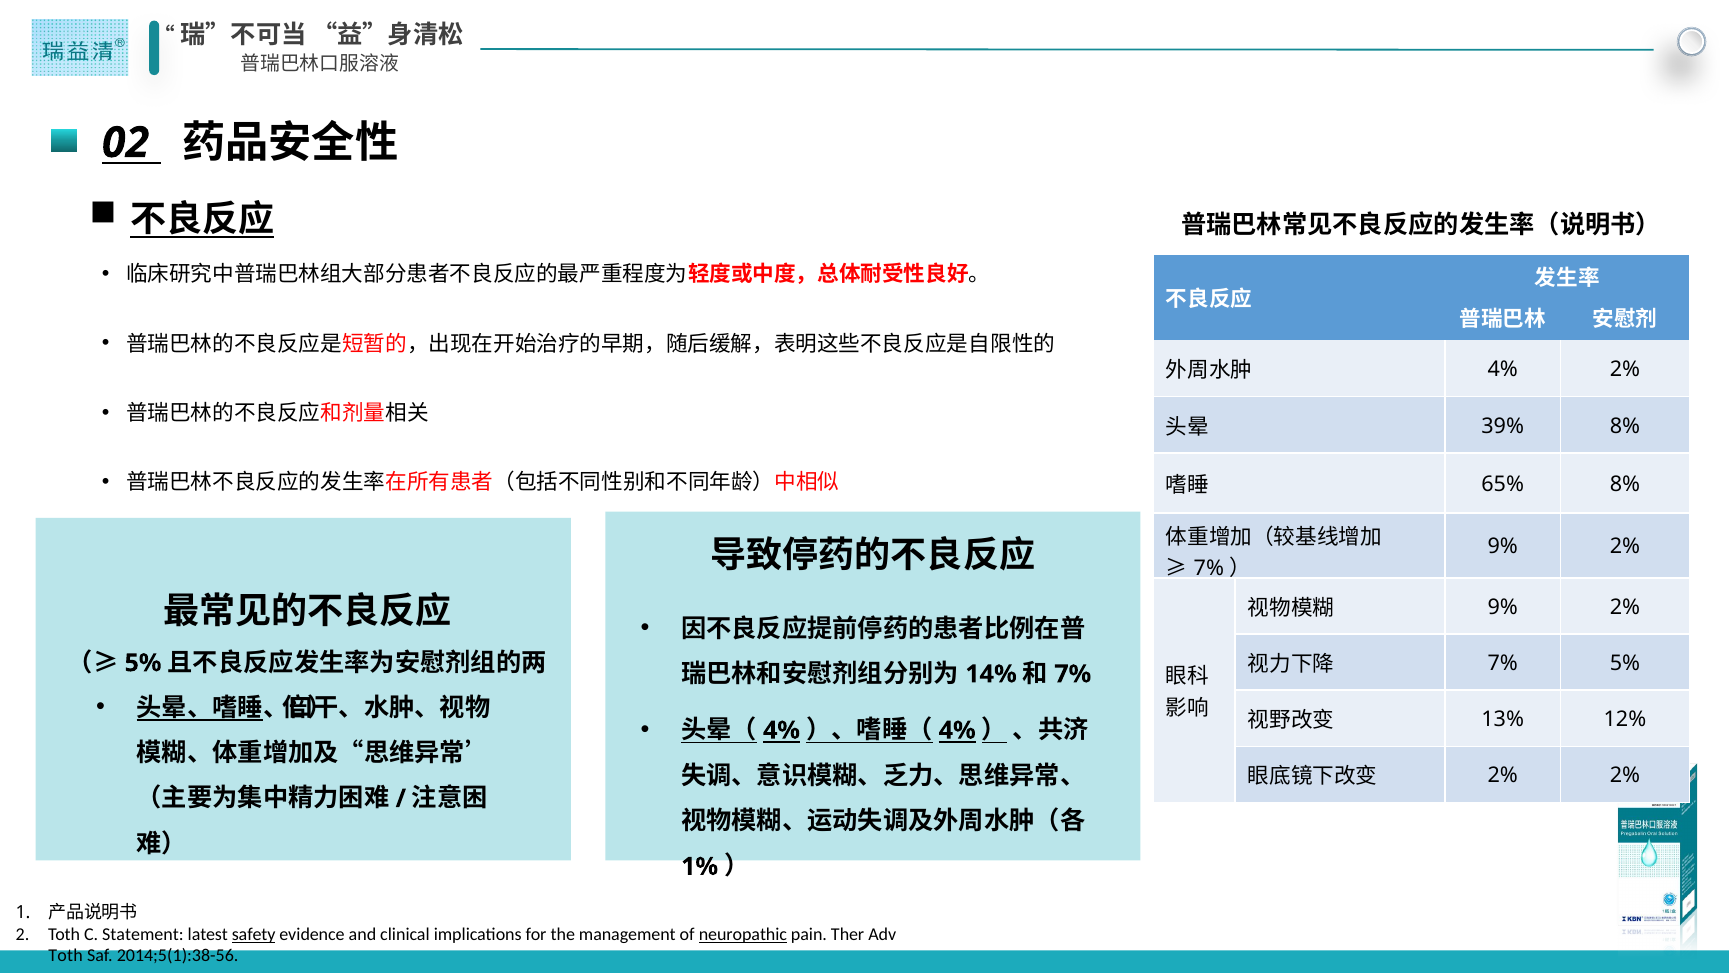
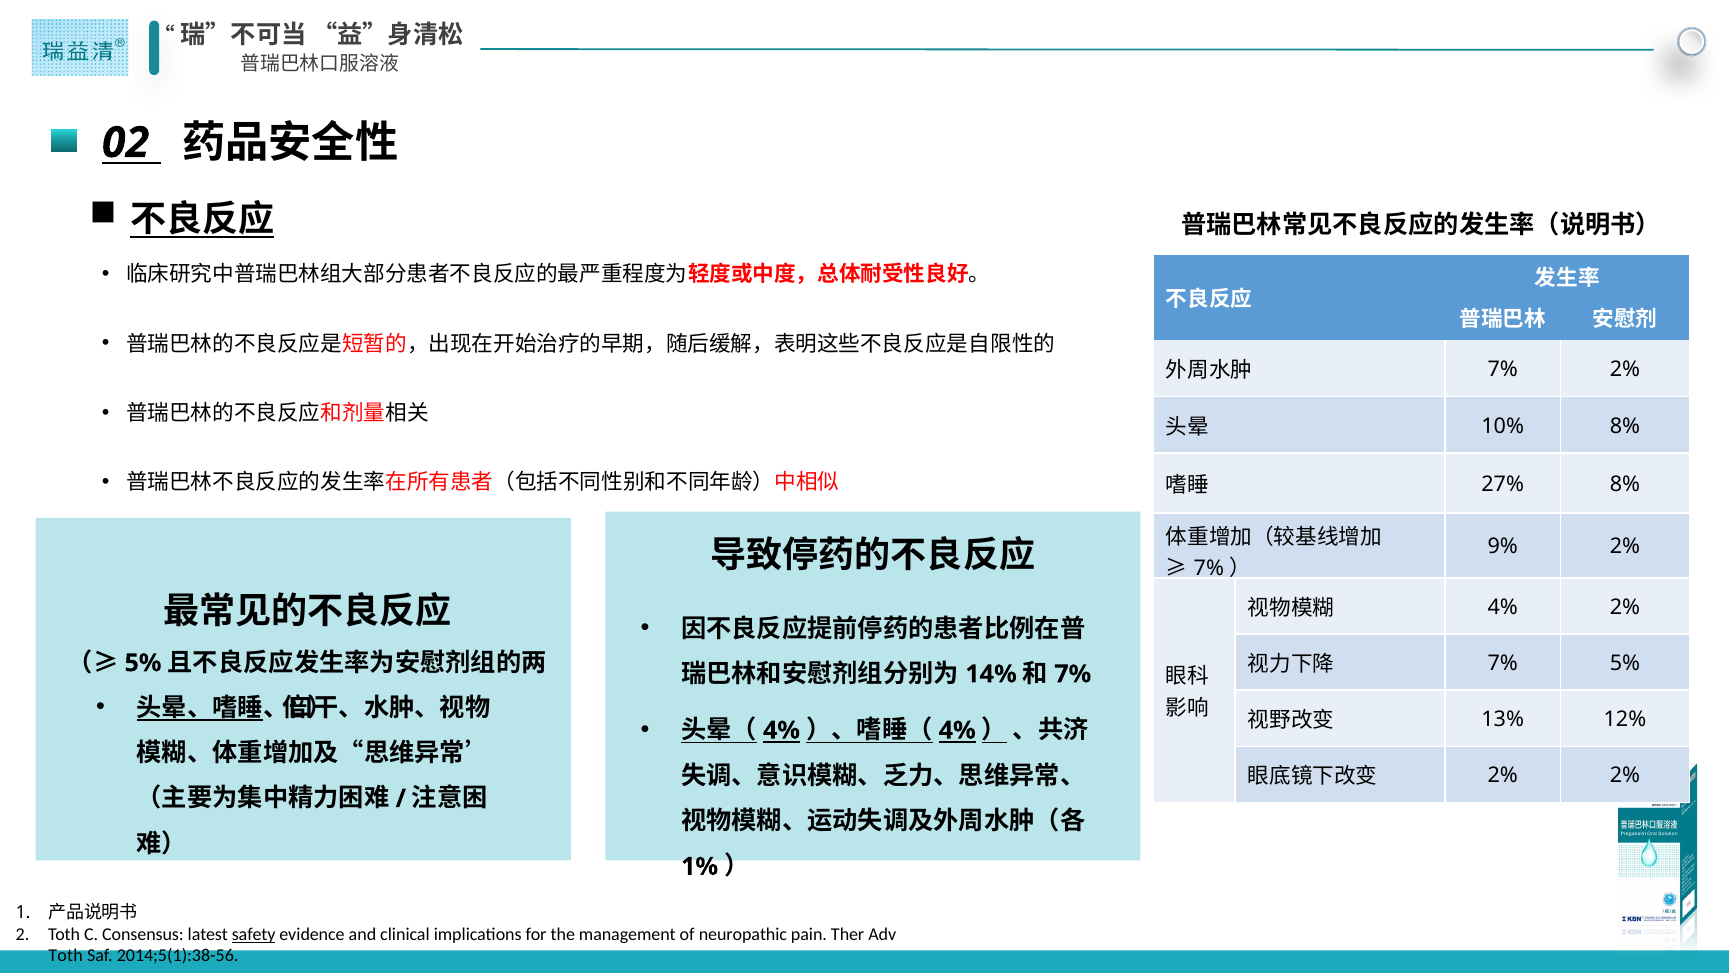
4% at (1503, 370): 4% -> 7%
39%: 39% -> 10%
65%: 65% -> 27%
9% at (1503, 607): 9% -> 4%
Statement: Statement -> Consensus
neuropathic underline: present -> none
